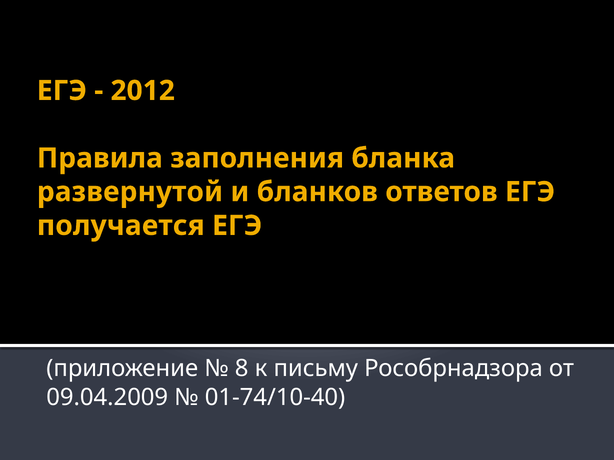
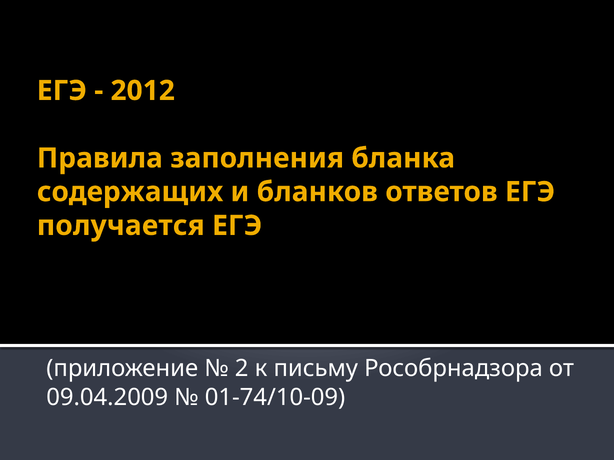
развернутой: развернутой -> содержащих
8: 8 -> 2
01-74/10-40: 01-74/10-40 -> 01-74/10-09
